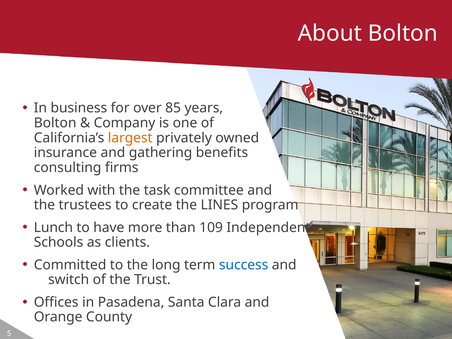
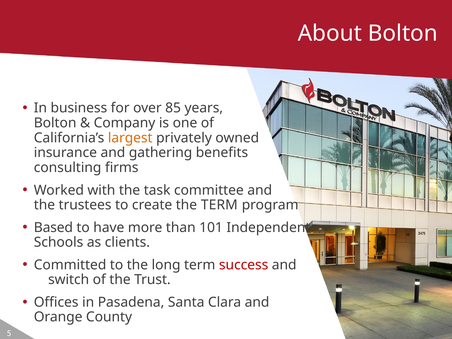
the LINES: LINES -> TERM
Lunch: Lunch -> Based
109: 109 -> 101
success colour: blue -> red
